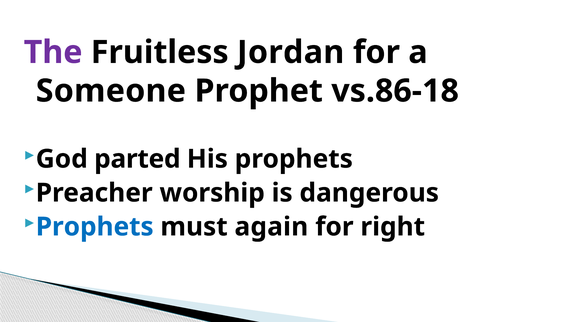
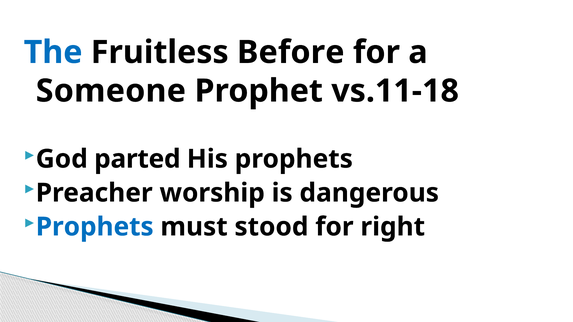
The colour: purple -> blue
Jordan: Jordan -> Before
vs.86-18: vs.86-18 -> vs.11-18
again: again -> stood
